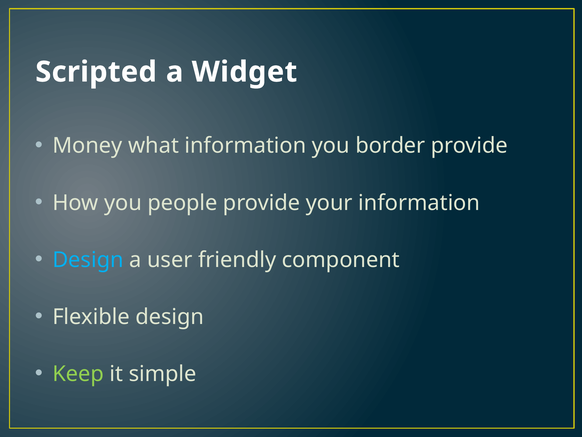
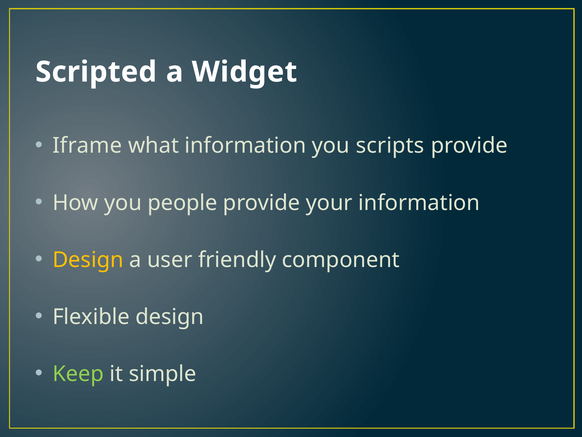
Money: Money -> Iframe
border: border -> scripts
Design at (88, 260) colour: light blue -> yellow
